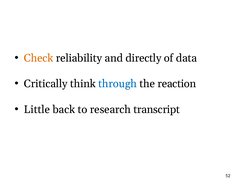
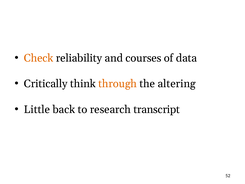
directly: directly -> courses
through colour: blue -> orange
reaction: reaction -> altering
